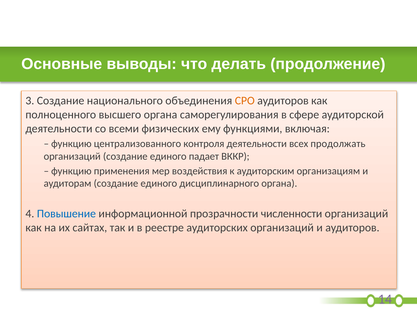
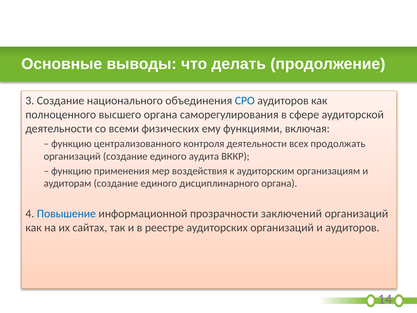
СРО colour: orange -> blue
падает: падает -> аудита
численности: численности -> заключений
